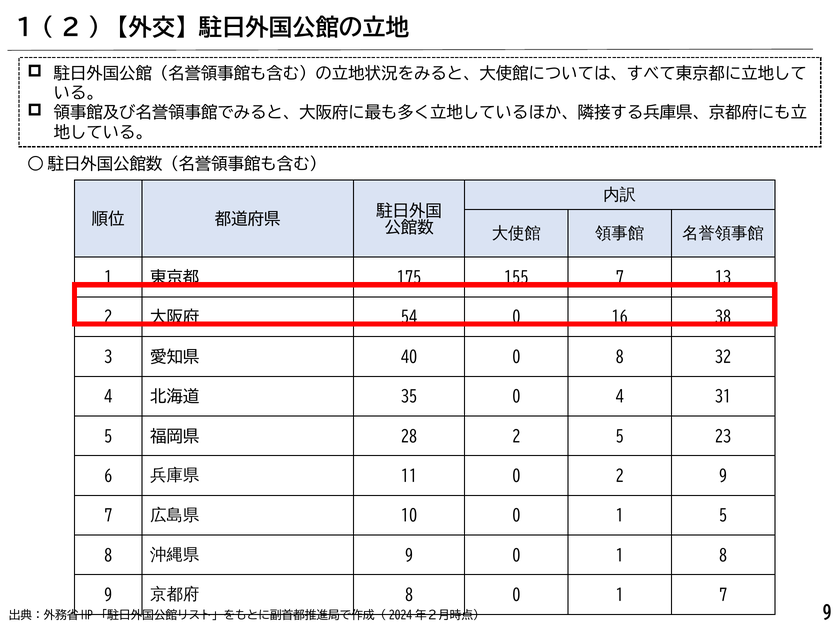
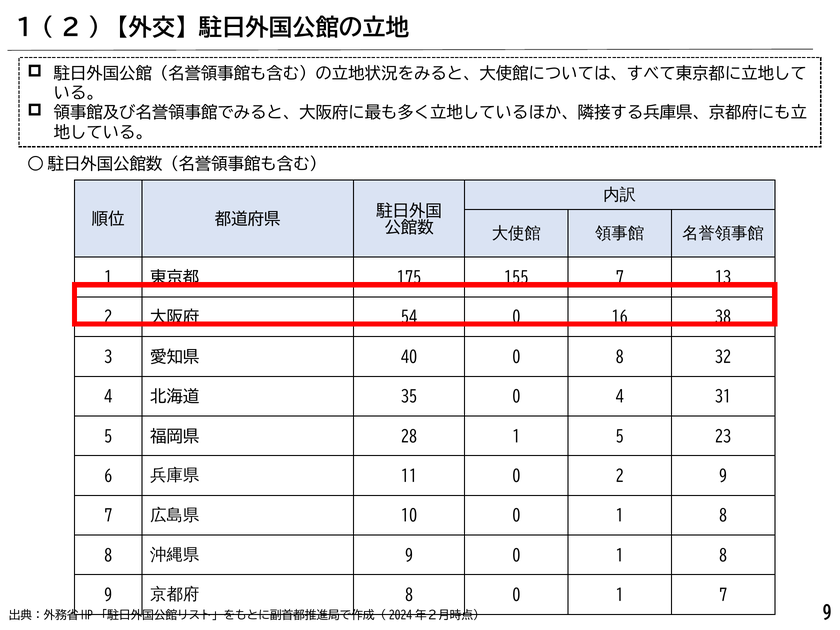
28 2: 2 -> 1
10 0 1 5: 5 -> 8
